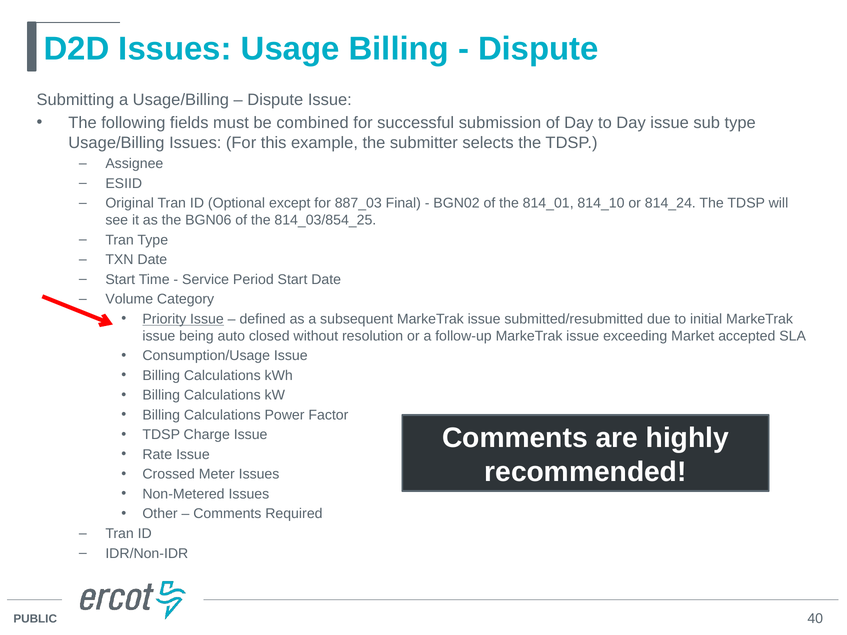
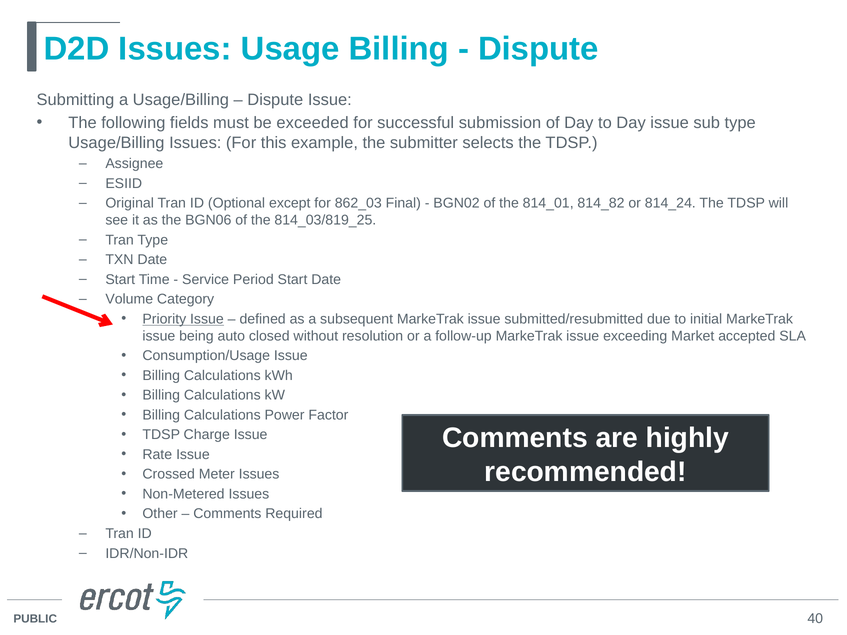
combined: combined -> exceeded
887_03: 887_03 -> 862_03
814_10: 814_10 -> 814_82
814_03/854_25: 814_03/854_25 -> 814_03/819_25
